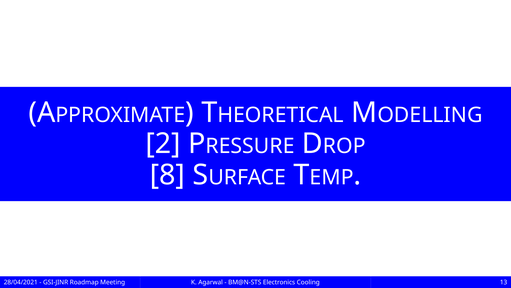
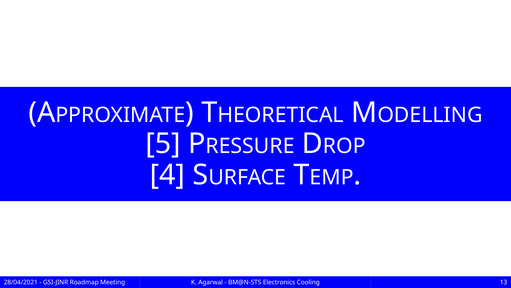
2: 2 -> 5
8: 8 -> 4
